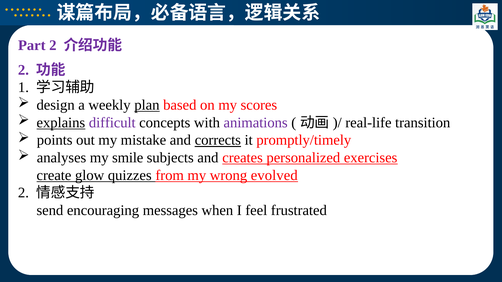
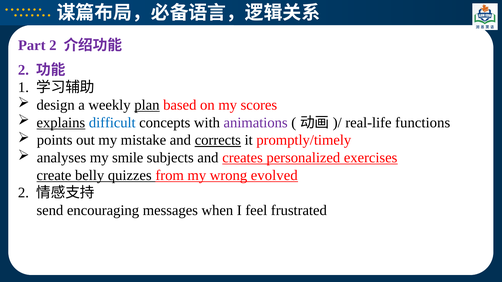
difficult colour: purple -> blue
transition: transition -> functions
glow: glow -> belly
